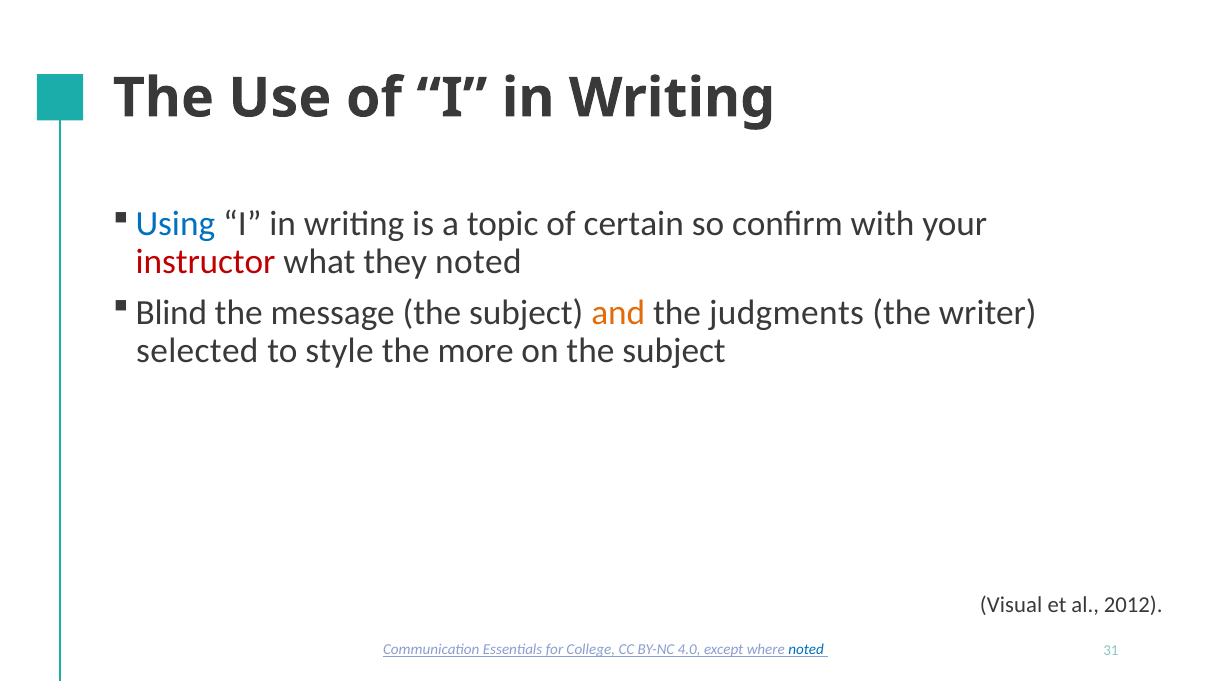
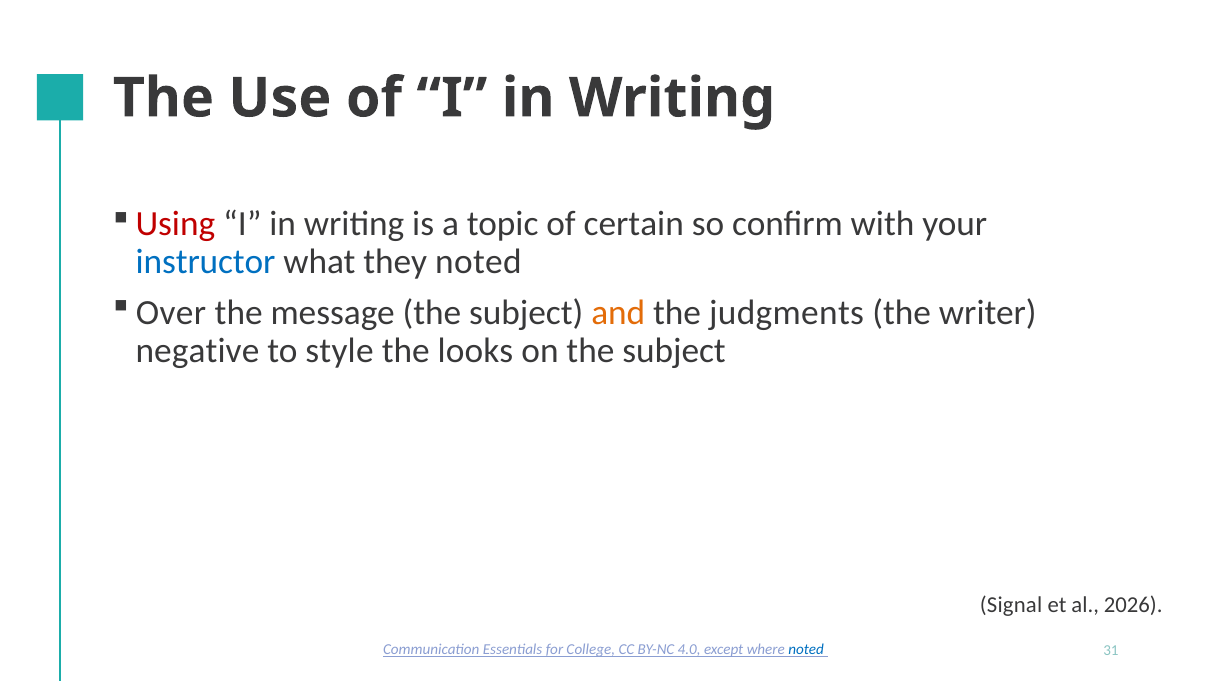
Using colour: blue -> red
instructor colour: red -> blue
Blind: Blind -> Over
selected: selected -> negative
more: more -> looks
Visual: Visual -> Signal
2012: 2012 -> 2026
